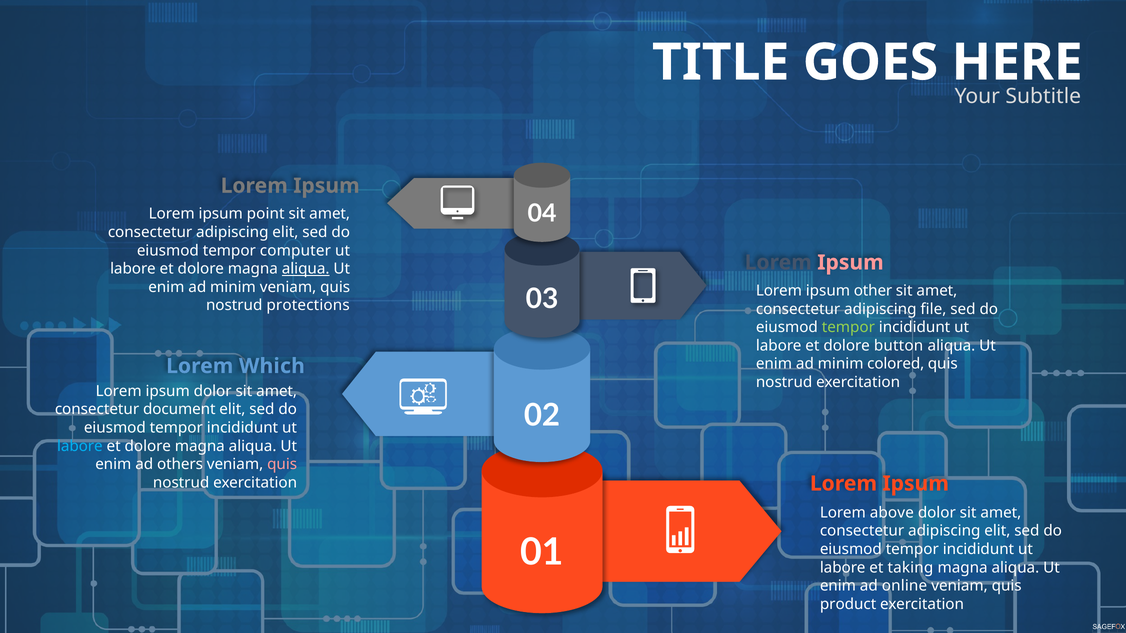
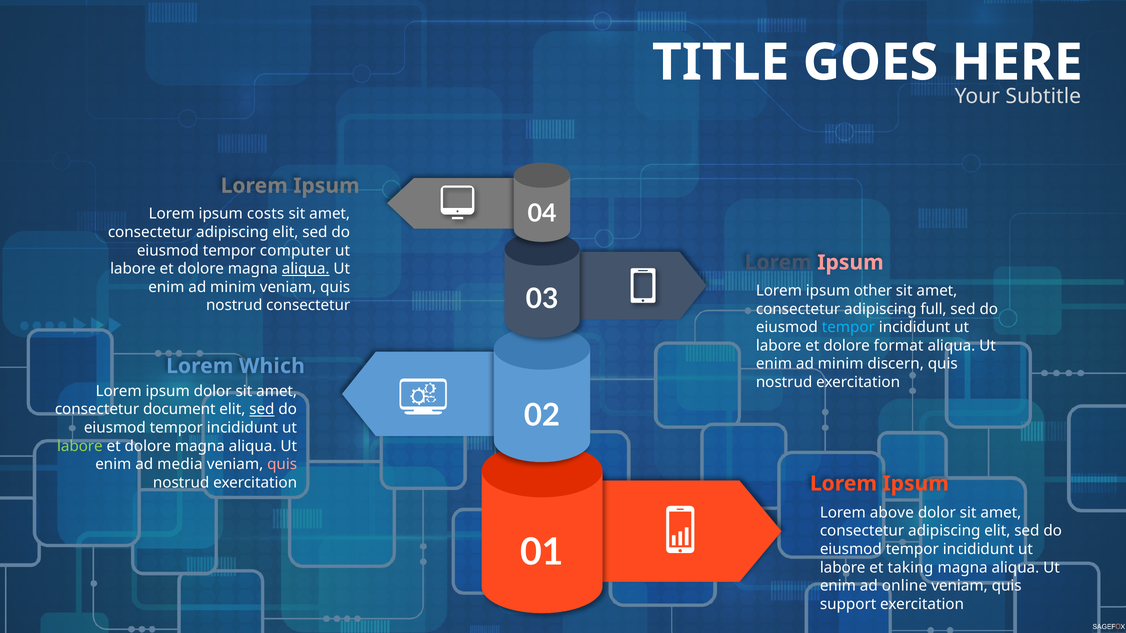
point: point -> costs
nostrud protections: protections -> consectetur
file: file -> full
tempor at (848, 328) colour: light green -> light blue
button: button -> format
colored: colored -> discern
sed at (262, 410) underline: none -> present
labore at (80, 446) colour: light blue -> light green
others: others -> media
product: product -> support
